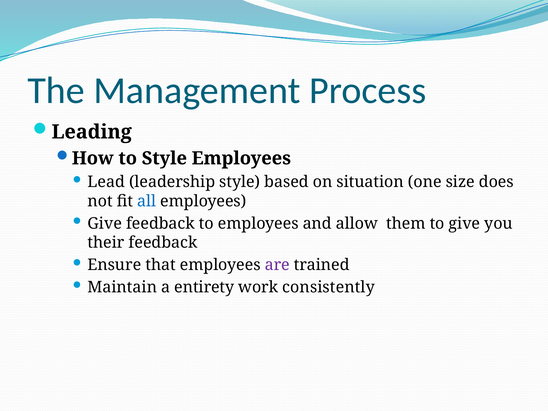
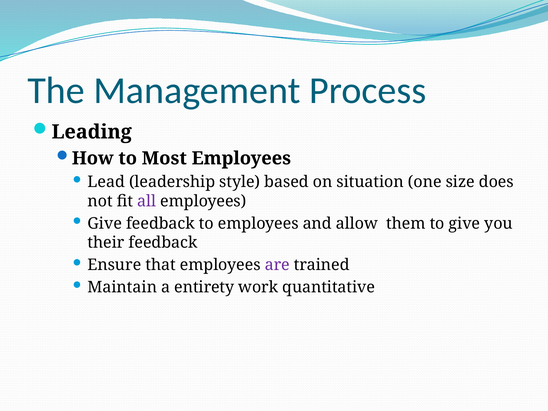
to Style: Style -> Most
all colour: blue -> purple
consistently: consistently -> quantitative
